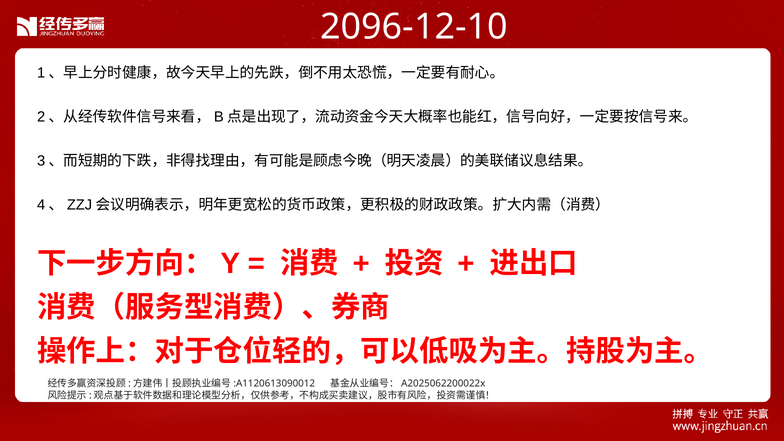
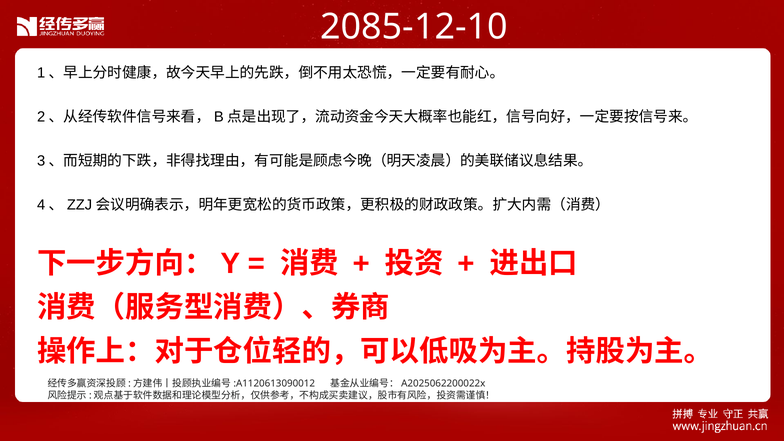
2096-12-10: 2096-12-10 -> 2085-12-10
